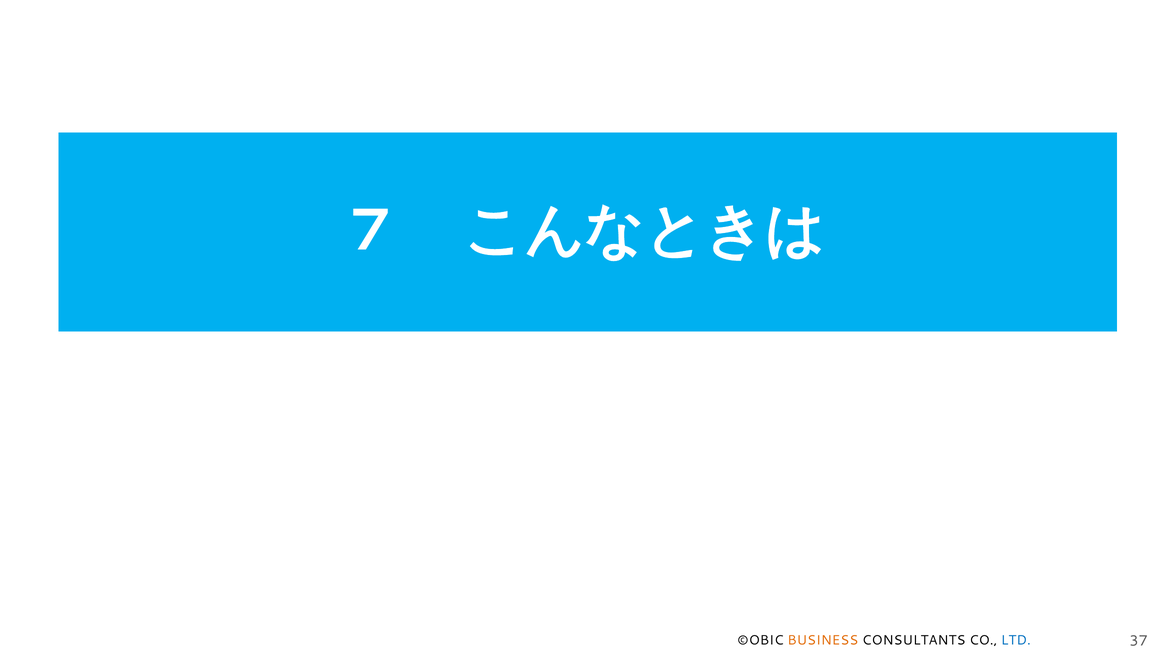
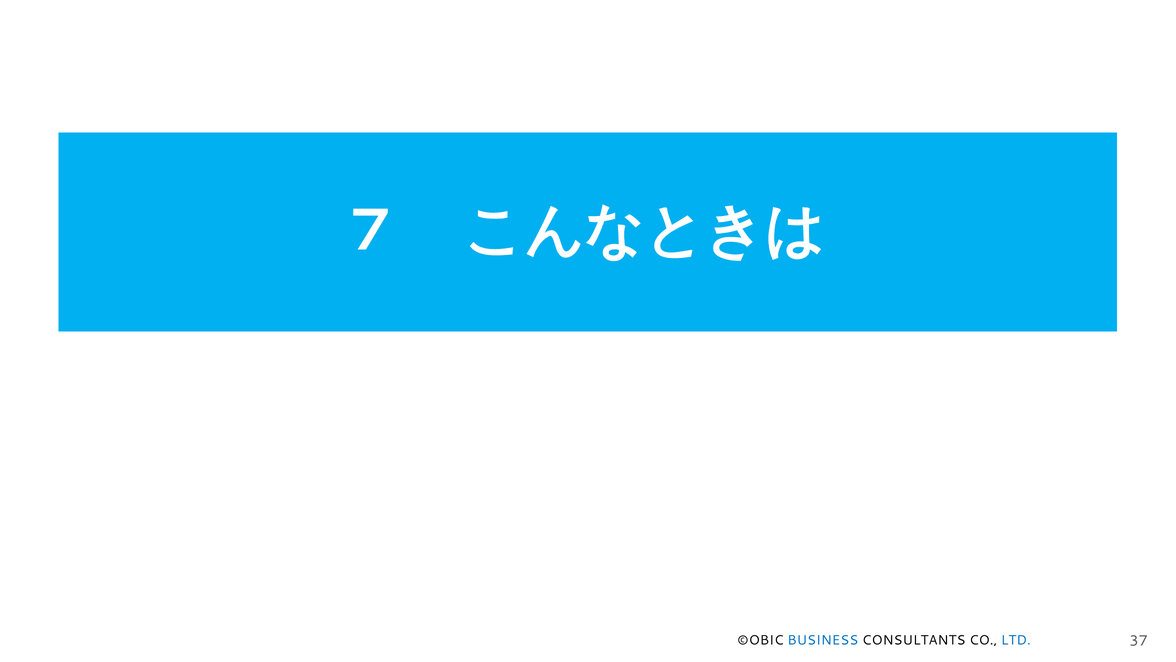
BUSINESS colour: orange -> blue
